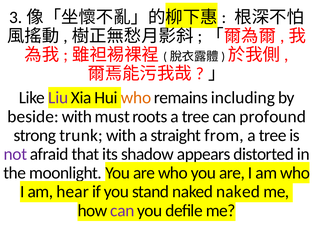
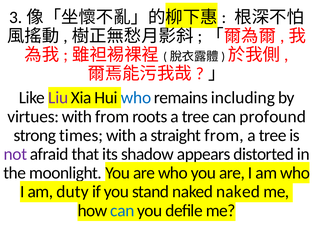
who at (136, 98) colour: orange -> blue
beside: beside -> virtues
with must: must -> from
trunk: trunk -> times
hear: hear -> duty
can at (122, 210) colour: purple -> blue
